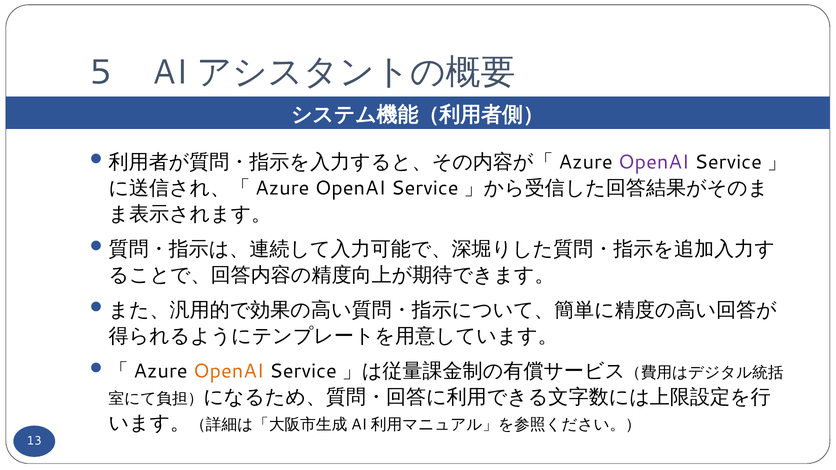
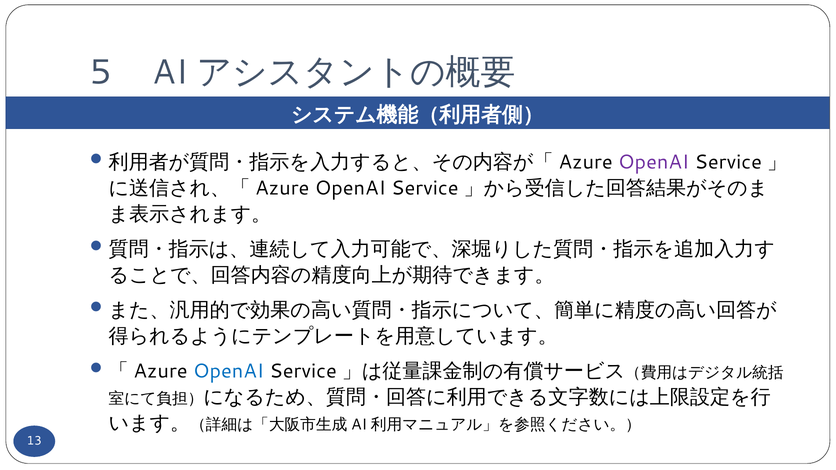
OpenAI at (229, 371) colour: orange -> blue
